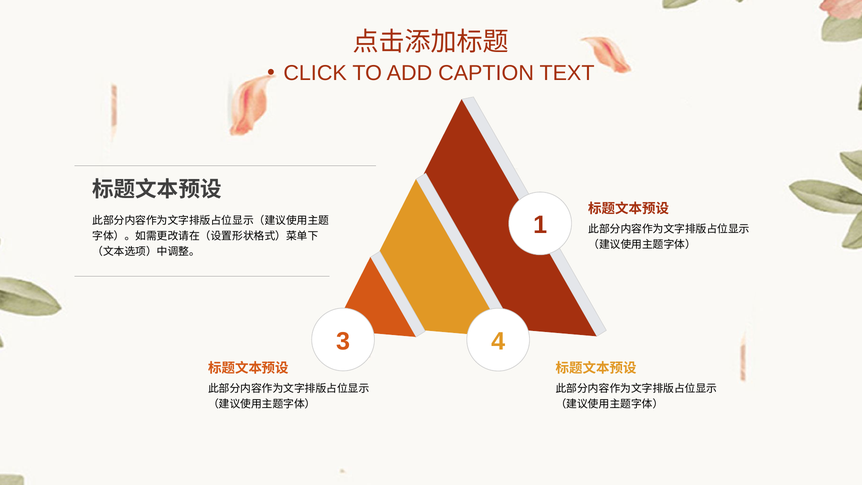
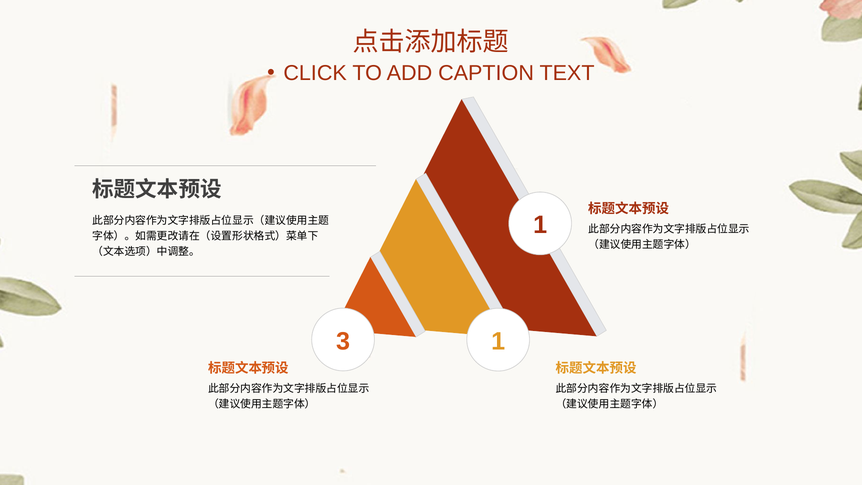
3 4: 4 -> 1
